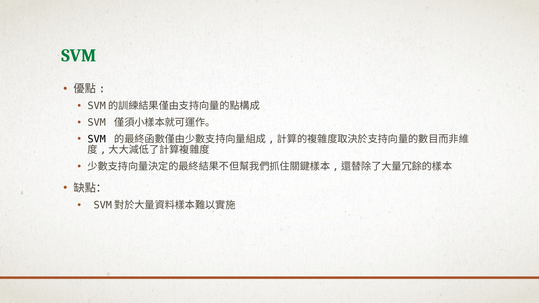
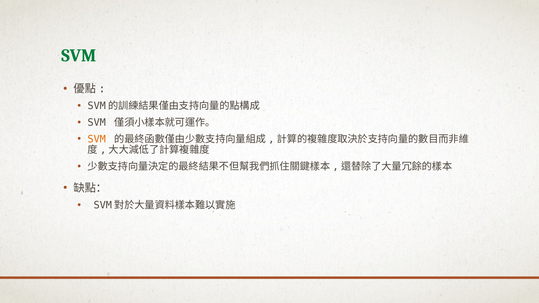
SVM at (97, 139) colour: black -> orange
